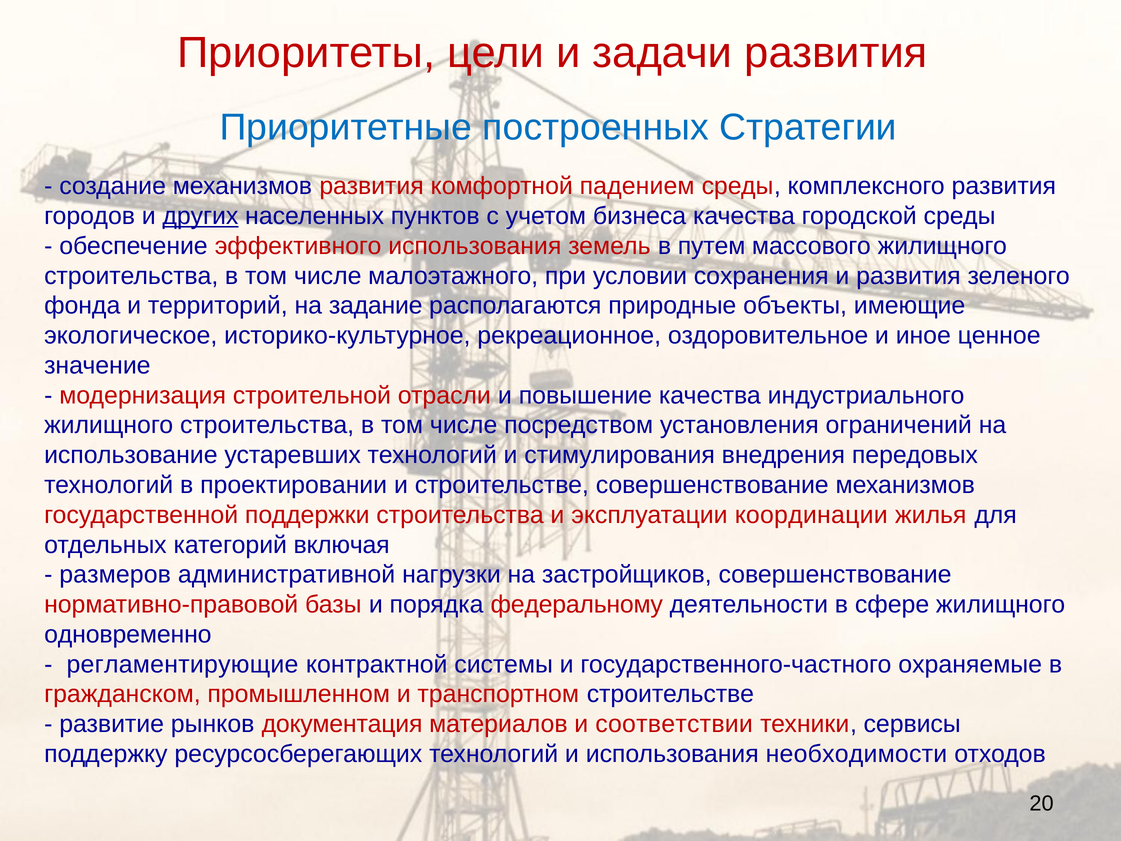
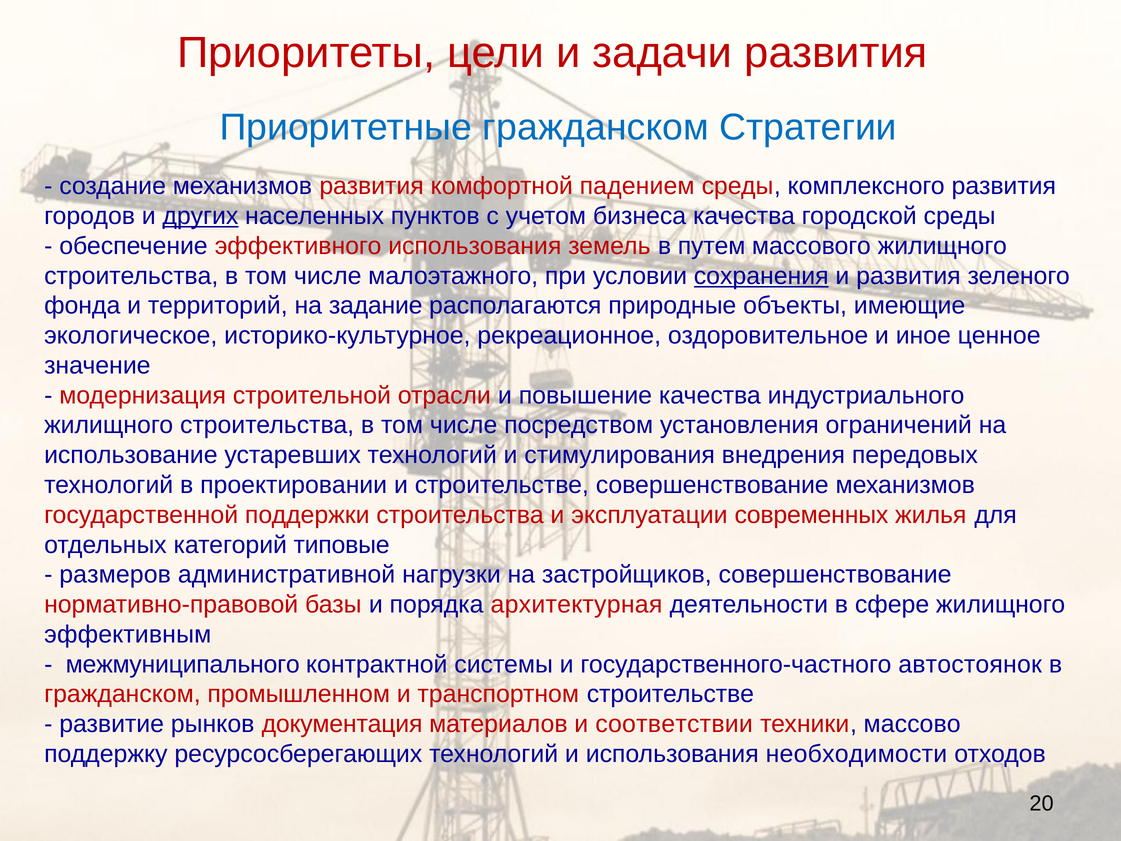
Приоритетные построенных: построенных -> гражданском
сохранения underline: none -> present
координации: координации -> современных
включая: включая -> типовые
федеральному: федеральному -> архитектурная
одновременно: одновременно -> эффективным
регламентирующие: регламентирующие -> межмуниципального
охраняемые: охраняемые -> автостоянок
сервисы: сервисы -> массово
